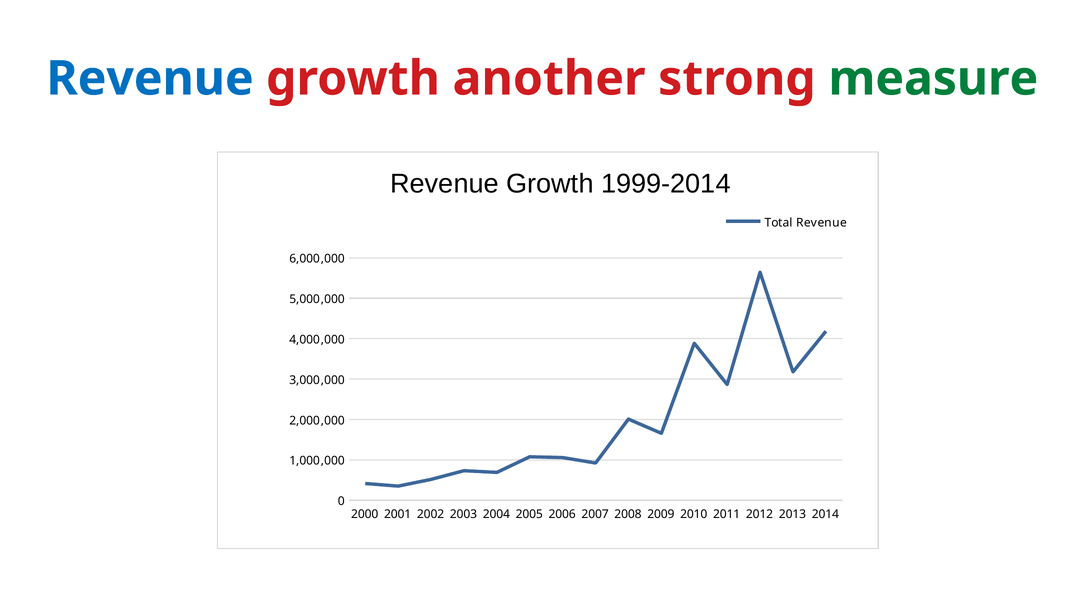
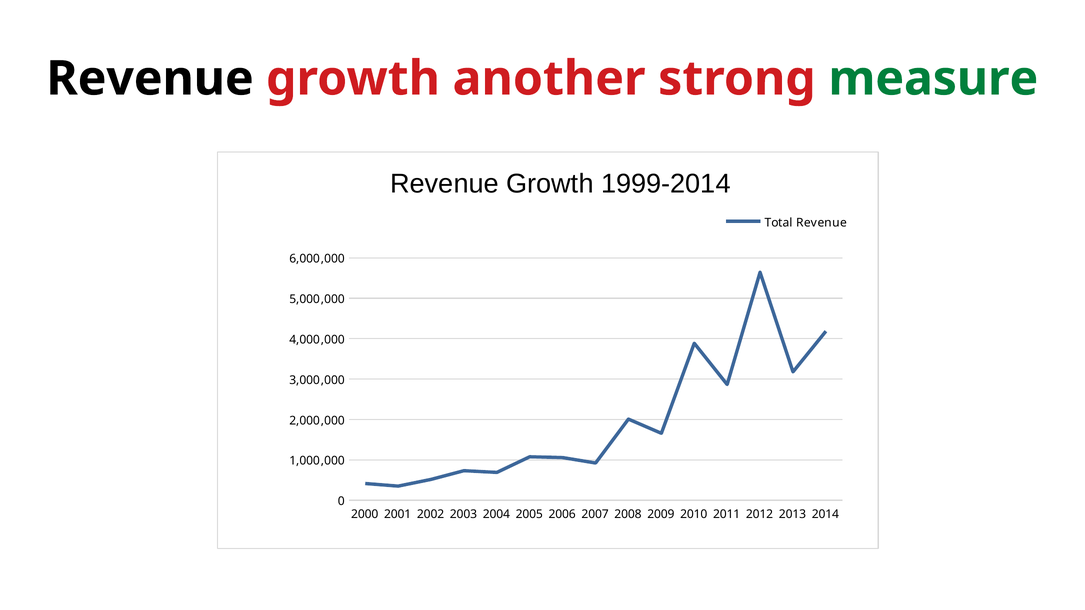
Revenue at (150, 79) colour: blue -> black
